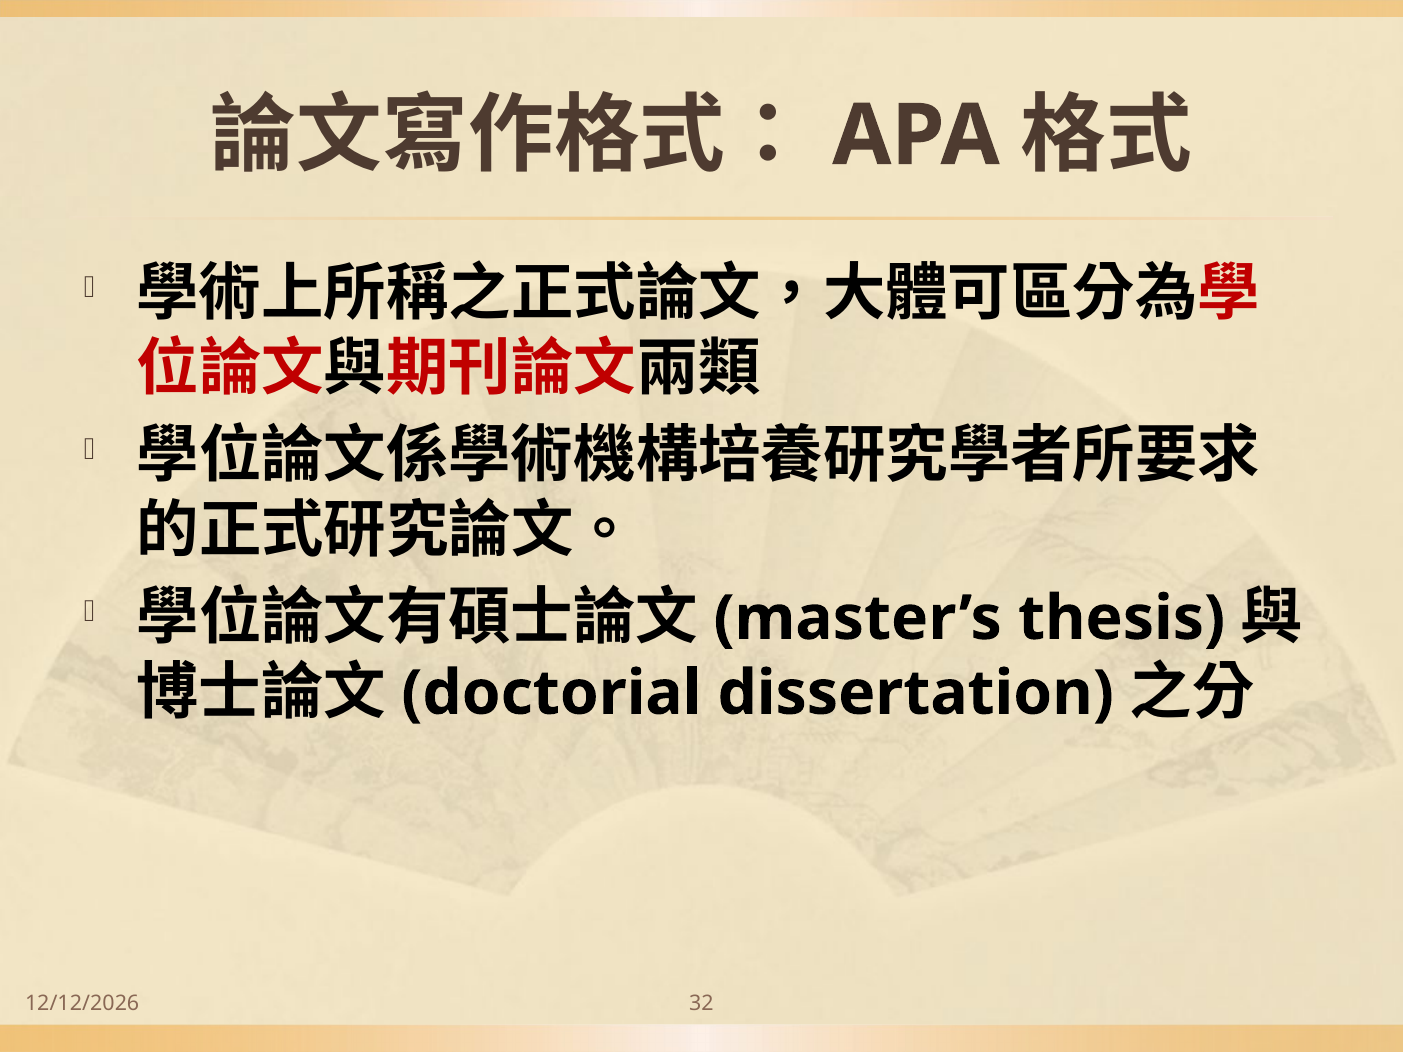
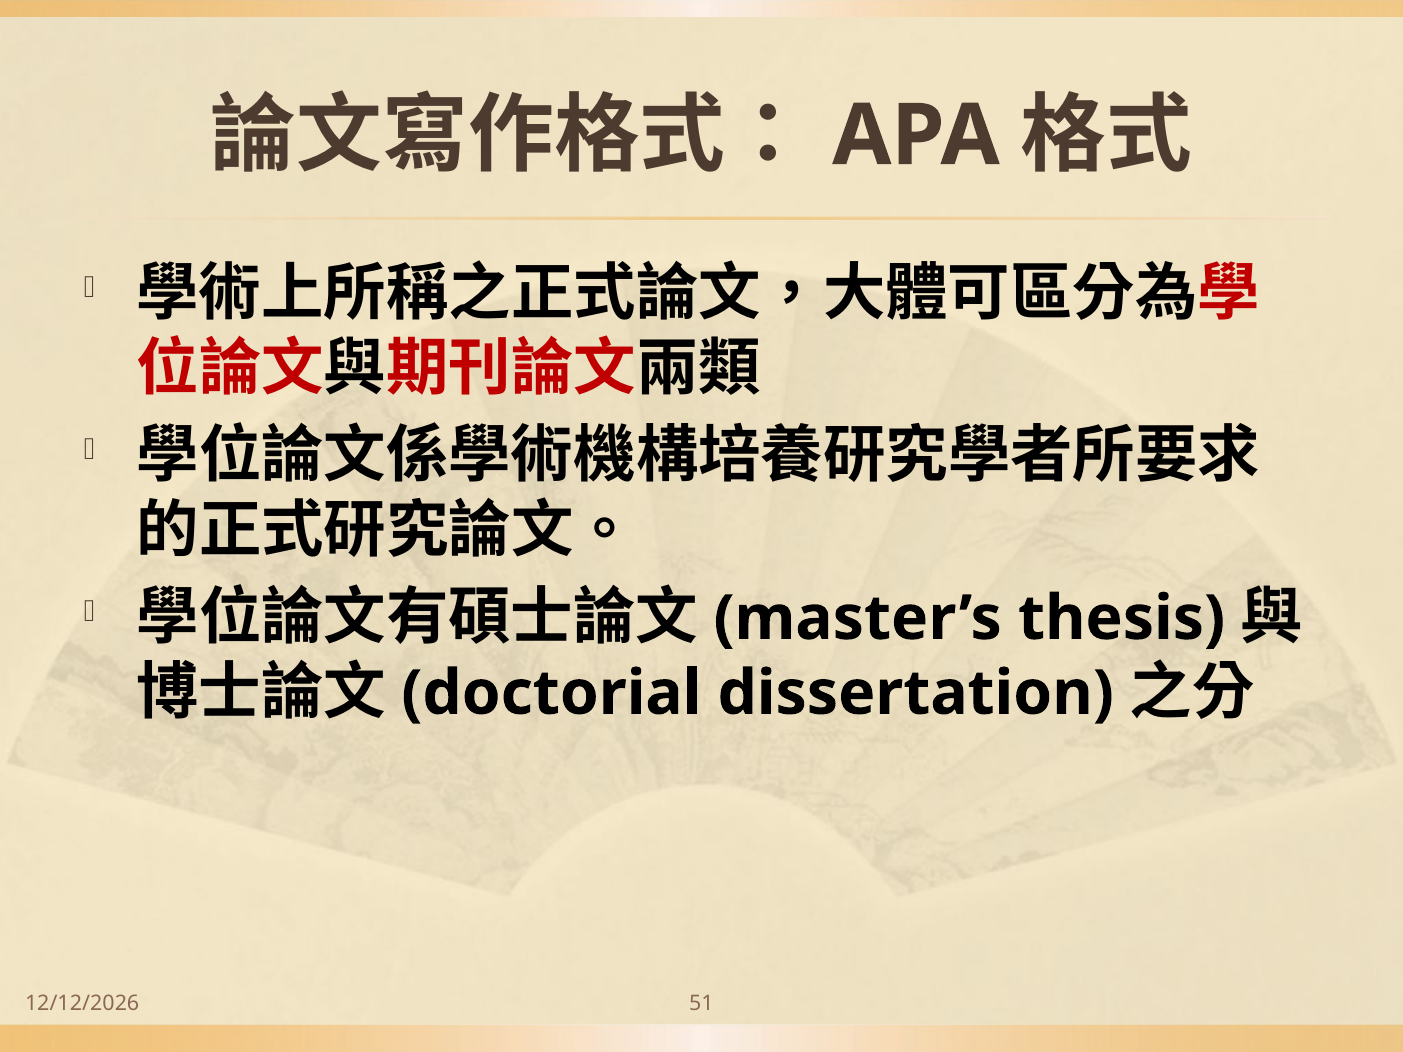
32: 32 -> 51
